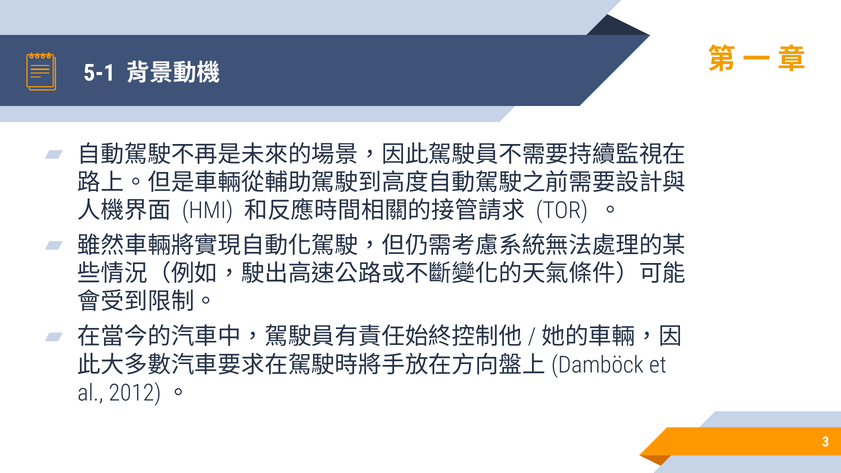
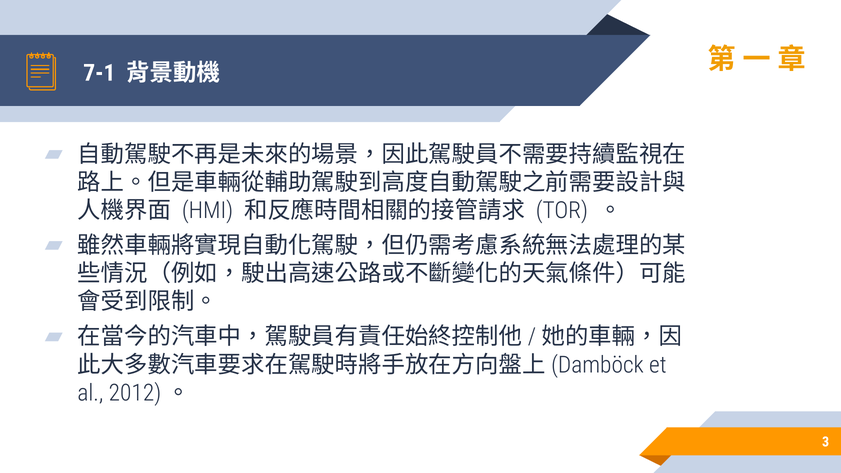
5-1: 5-1 -> 7-1
